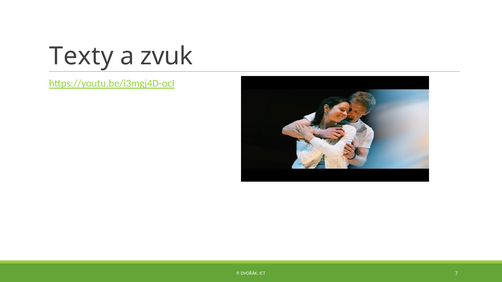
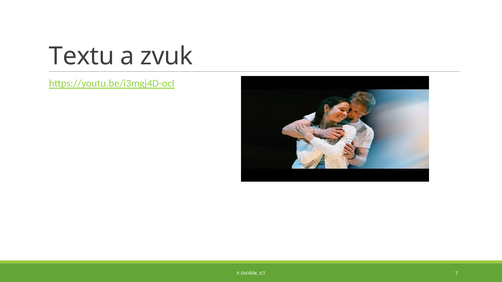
Texty: Texty -> Textu
